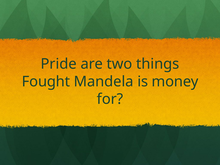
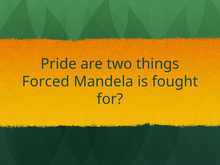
Fought: Fought -> Forced
money: money -> fought
